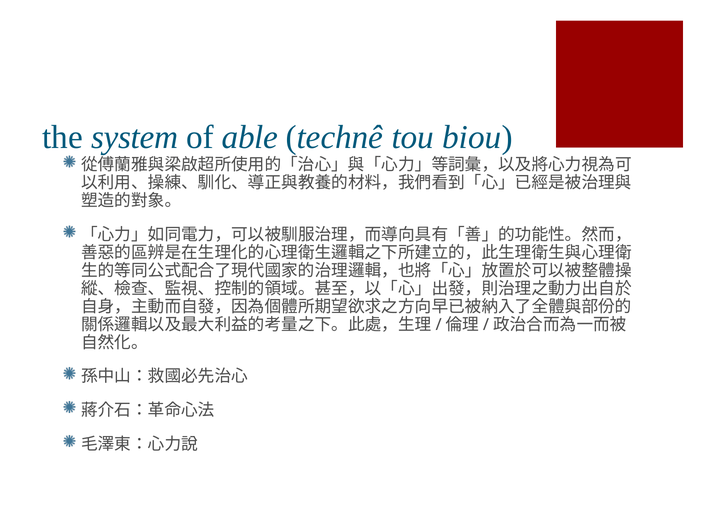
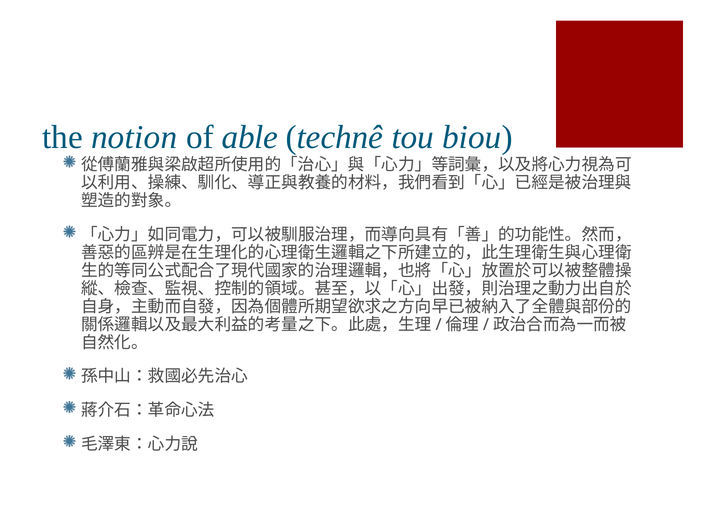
system: system -> notion
